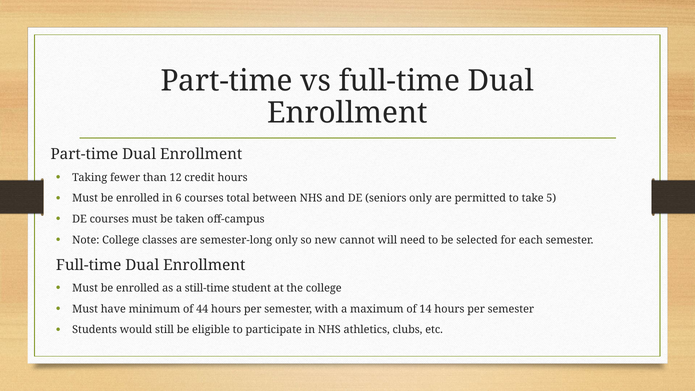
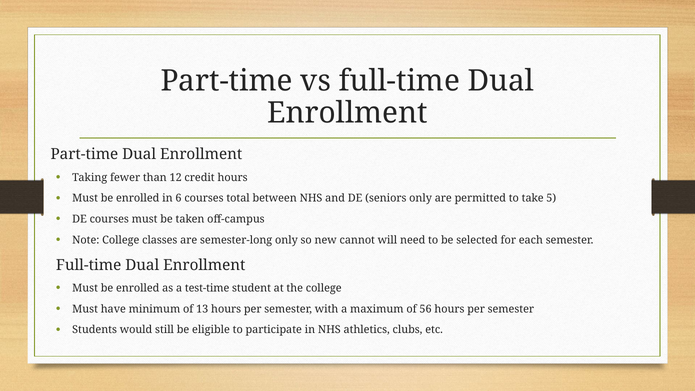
still-time: still-time -> test-time
44: 44 -> 13
14: 14 -> 56
